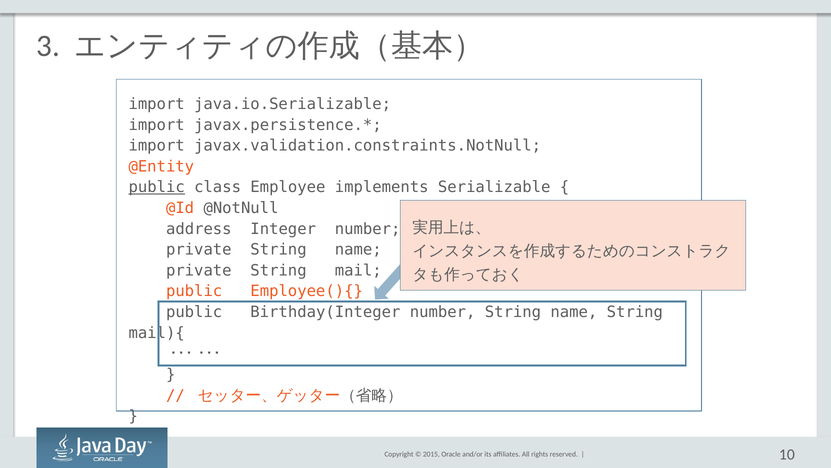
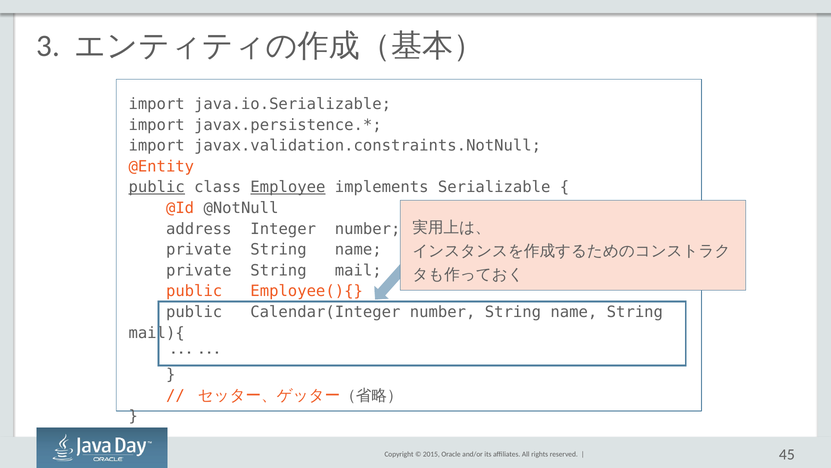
Employee underline: none -> present
Birthday(Integer: Birthday(Integer -> Calendar(Integer
10: 10 -> 45
